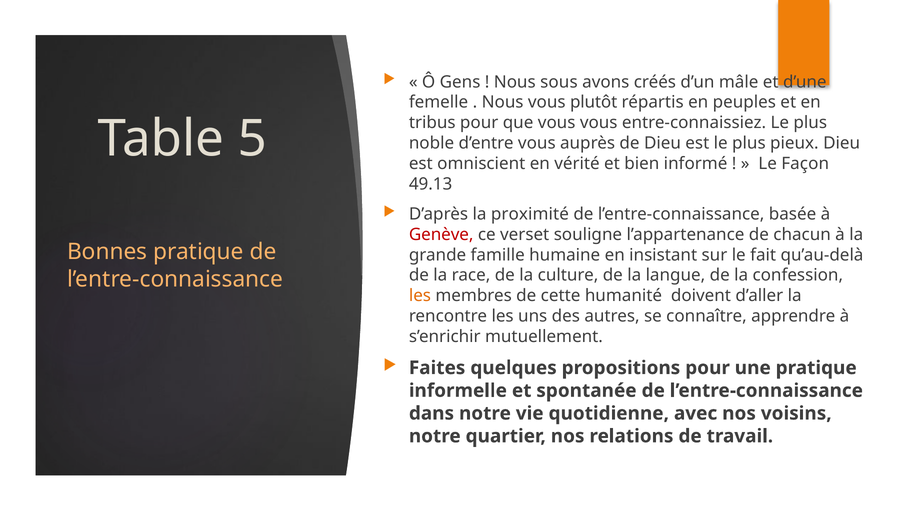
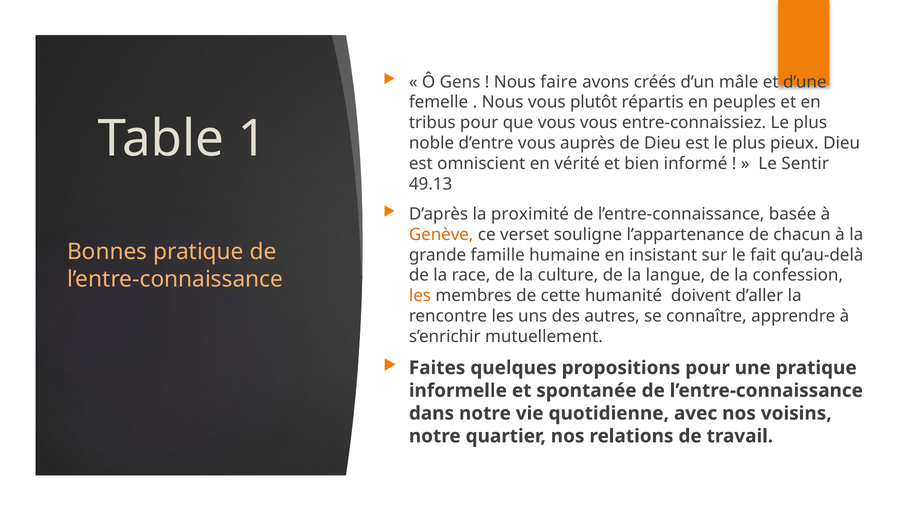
sous: sous -> faire
5: 5 -> 1
Façon: Façon -> Sentir
Genève colour: red -> orange
